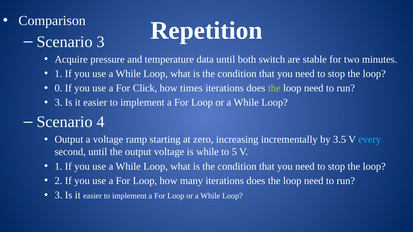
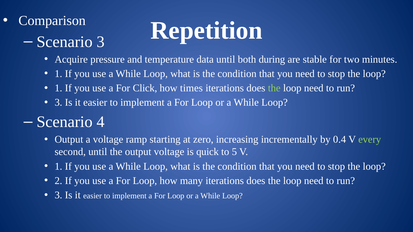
switch: switch -> during
0 at (58, 88): 0 -> 1
3.5: 3.5 -> 0.4
every colour: light blue -> light green
is while: while -> quick
